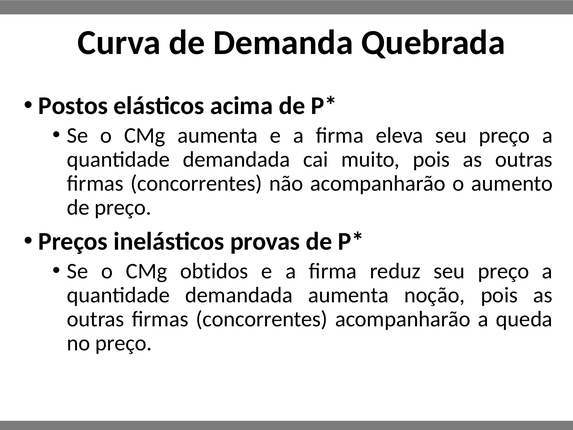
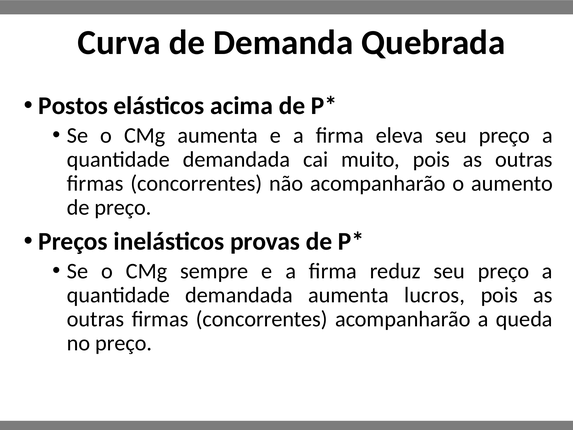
obtidos: obtidos -> sempre
noção: noção -> lucros
